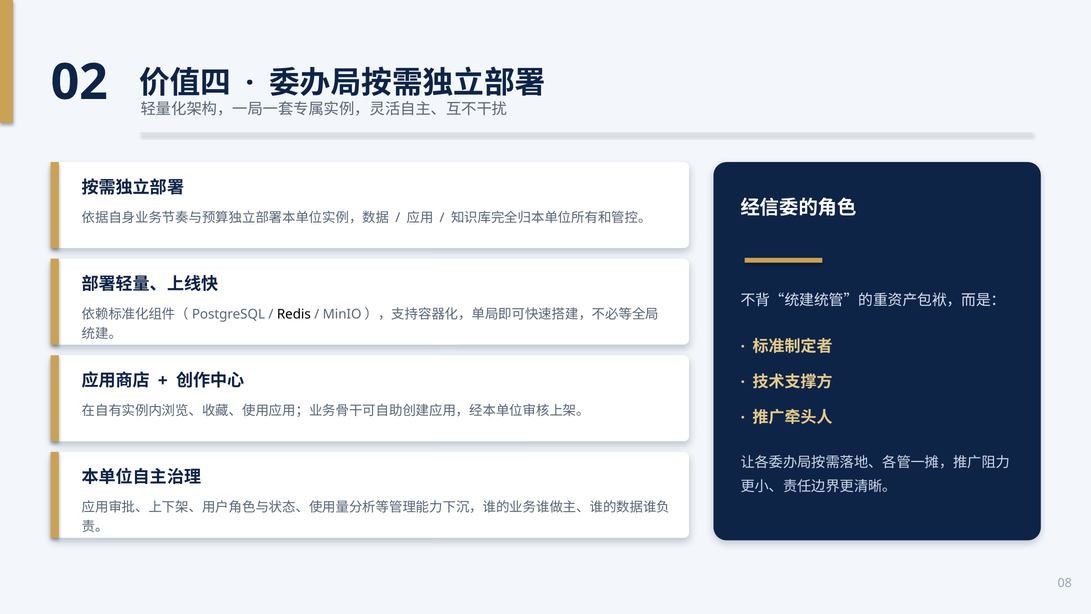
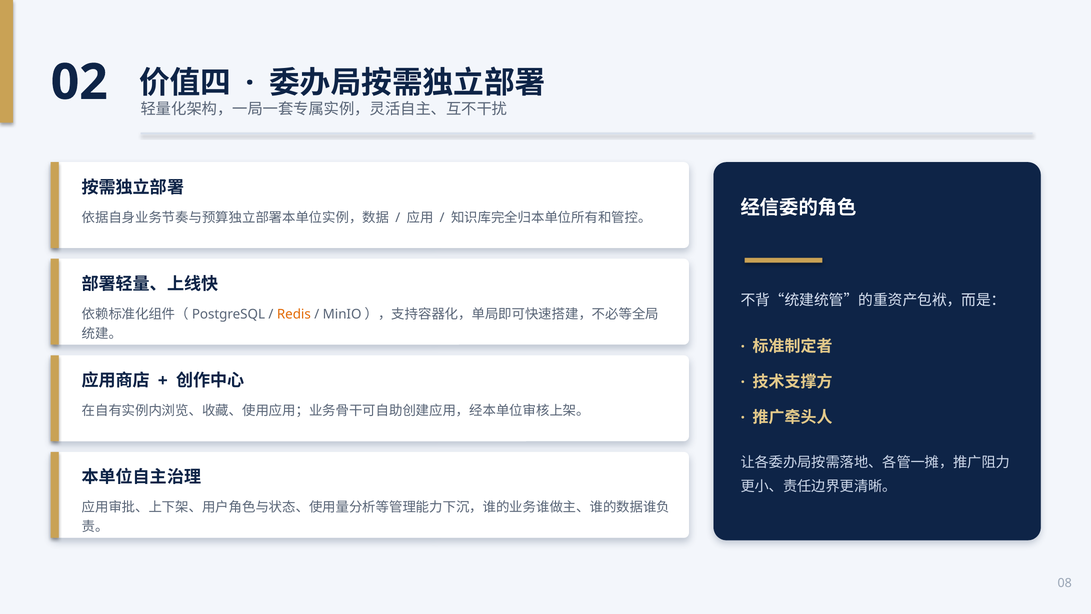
Redis colour: black -> orange
